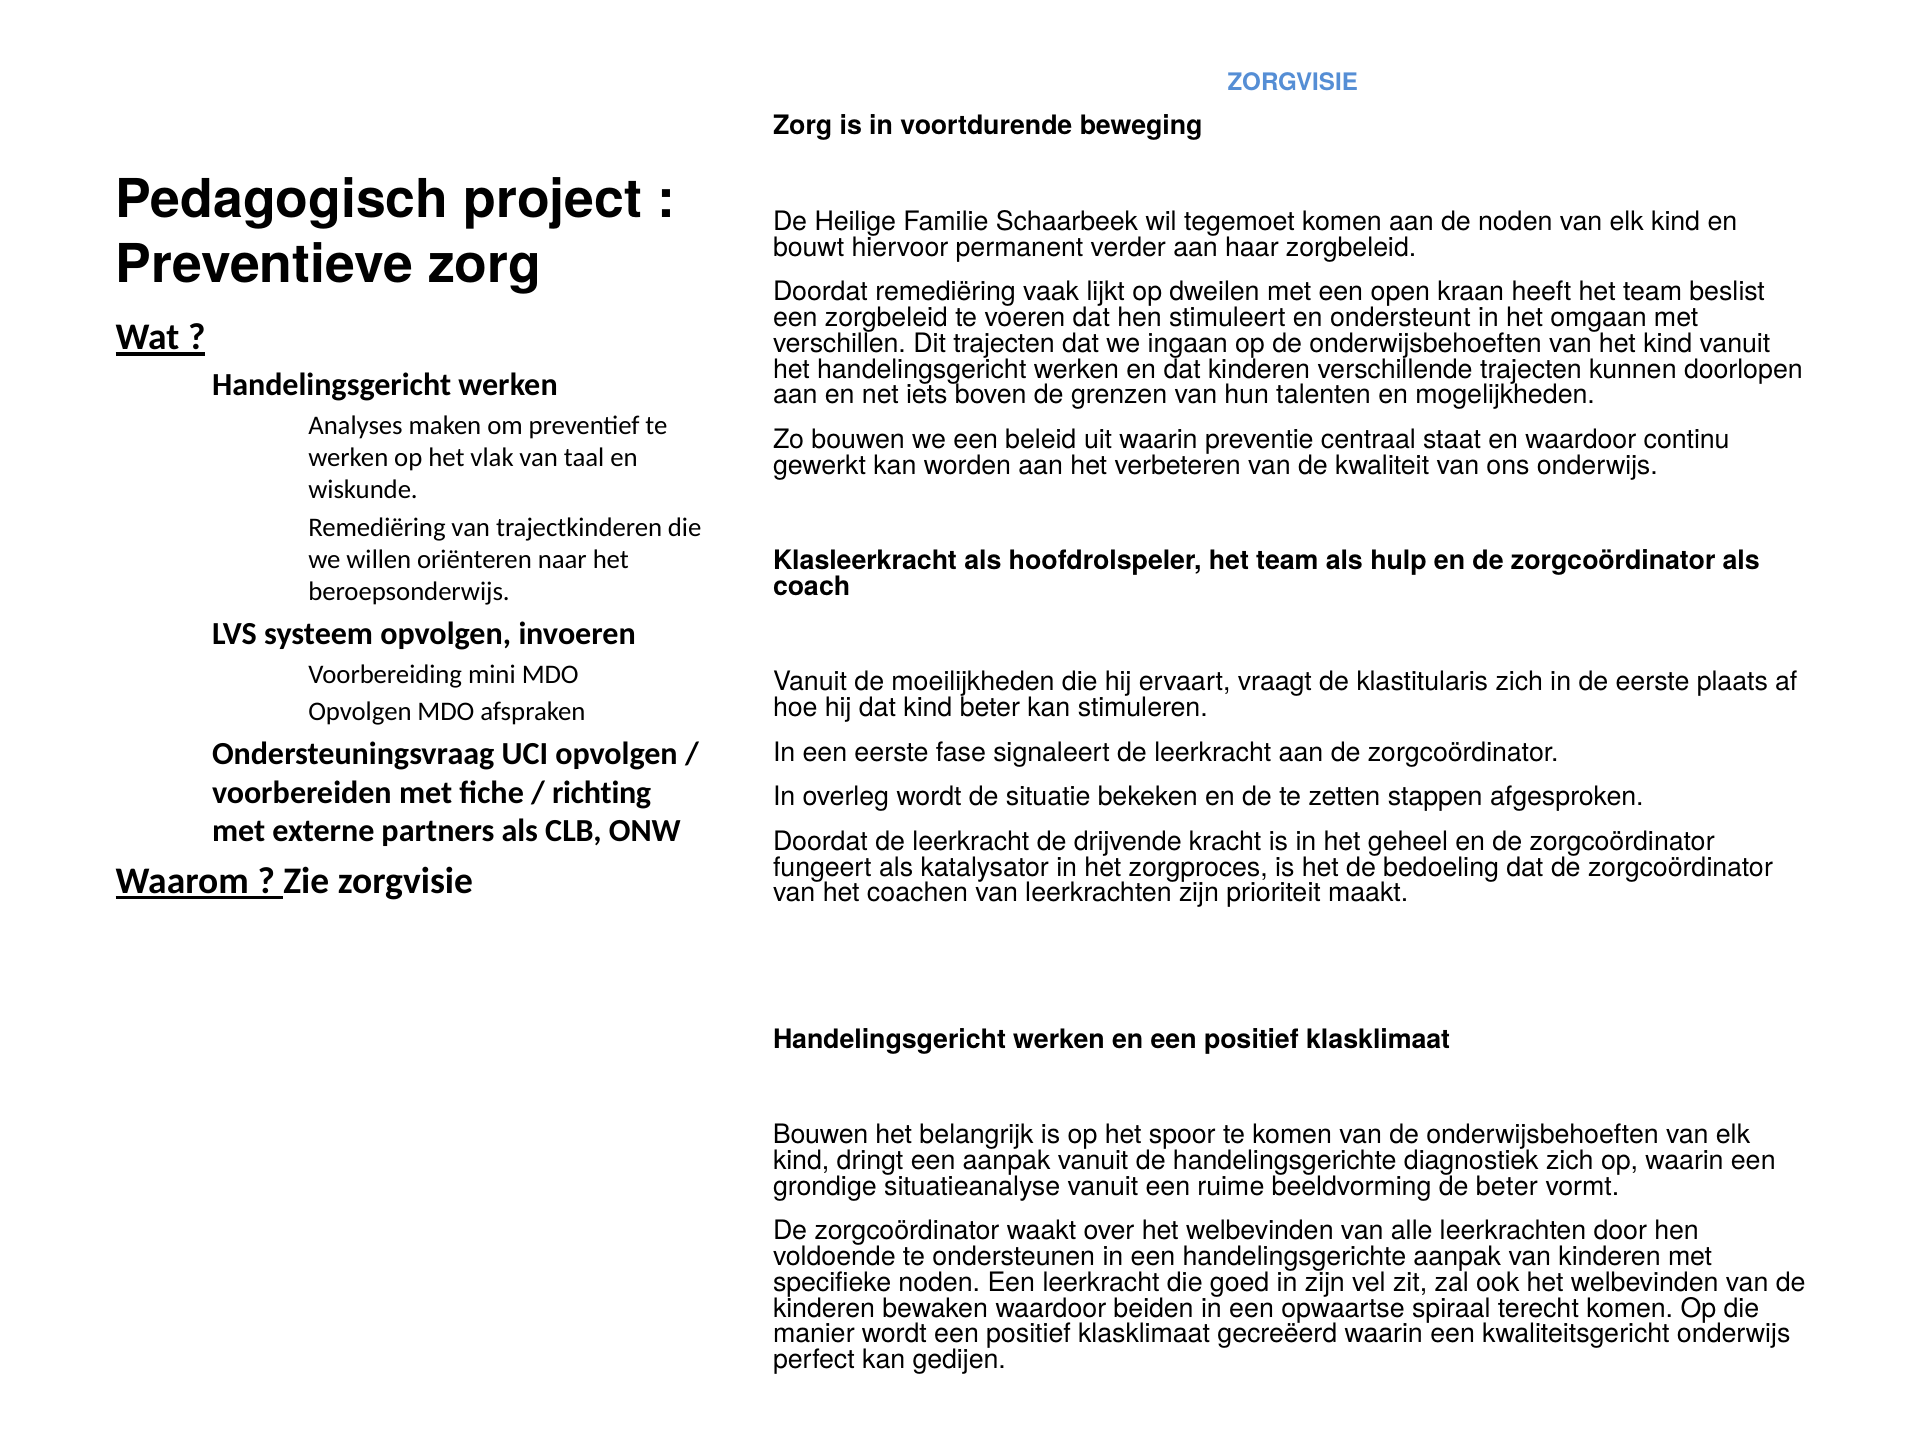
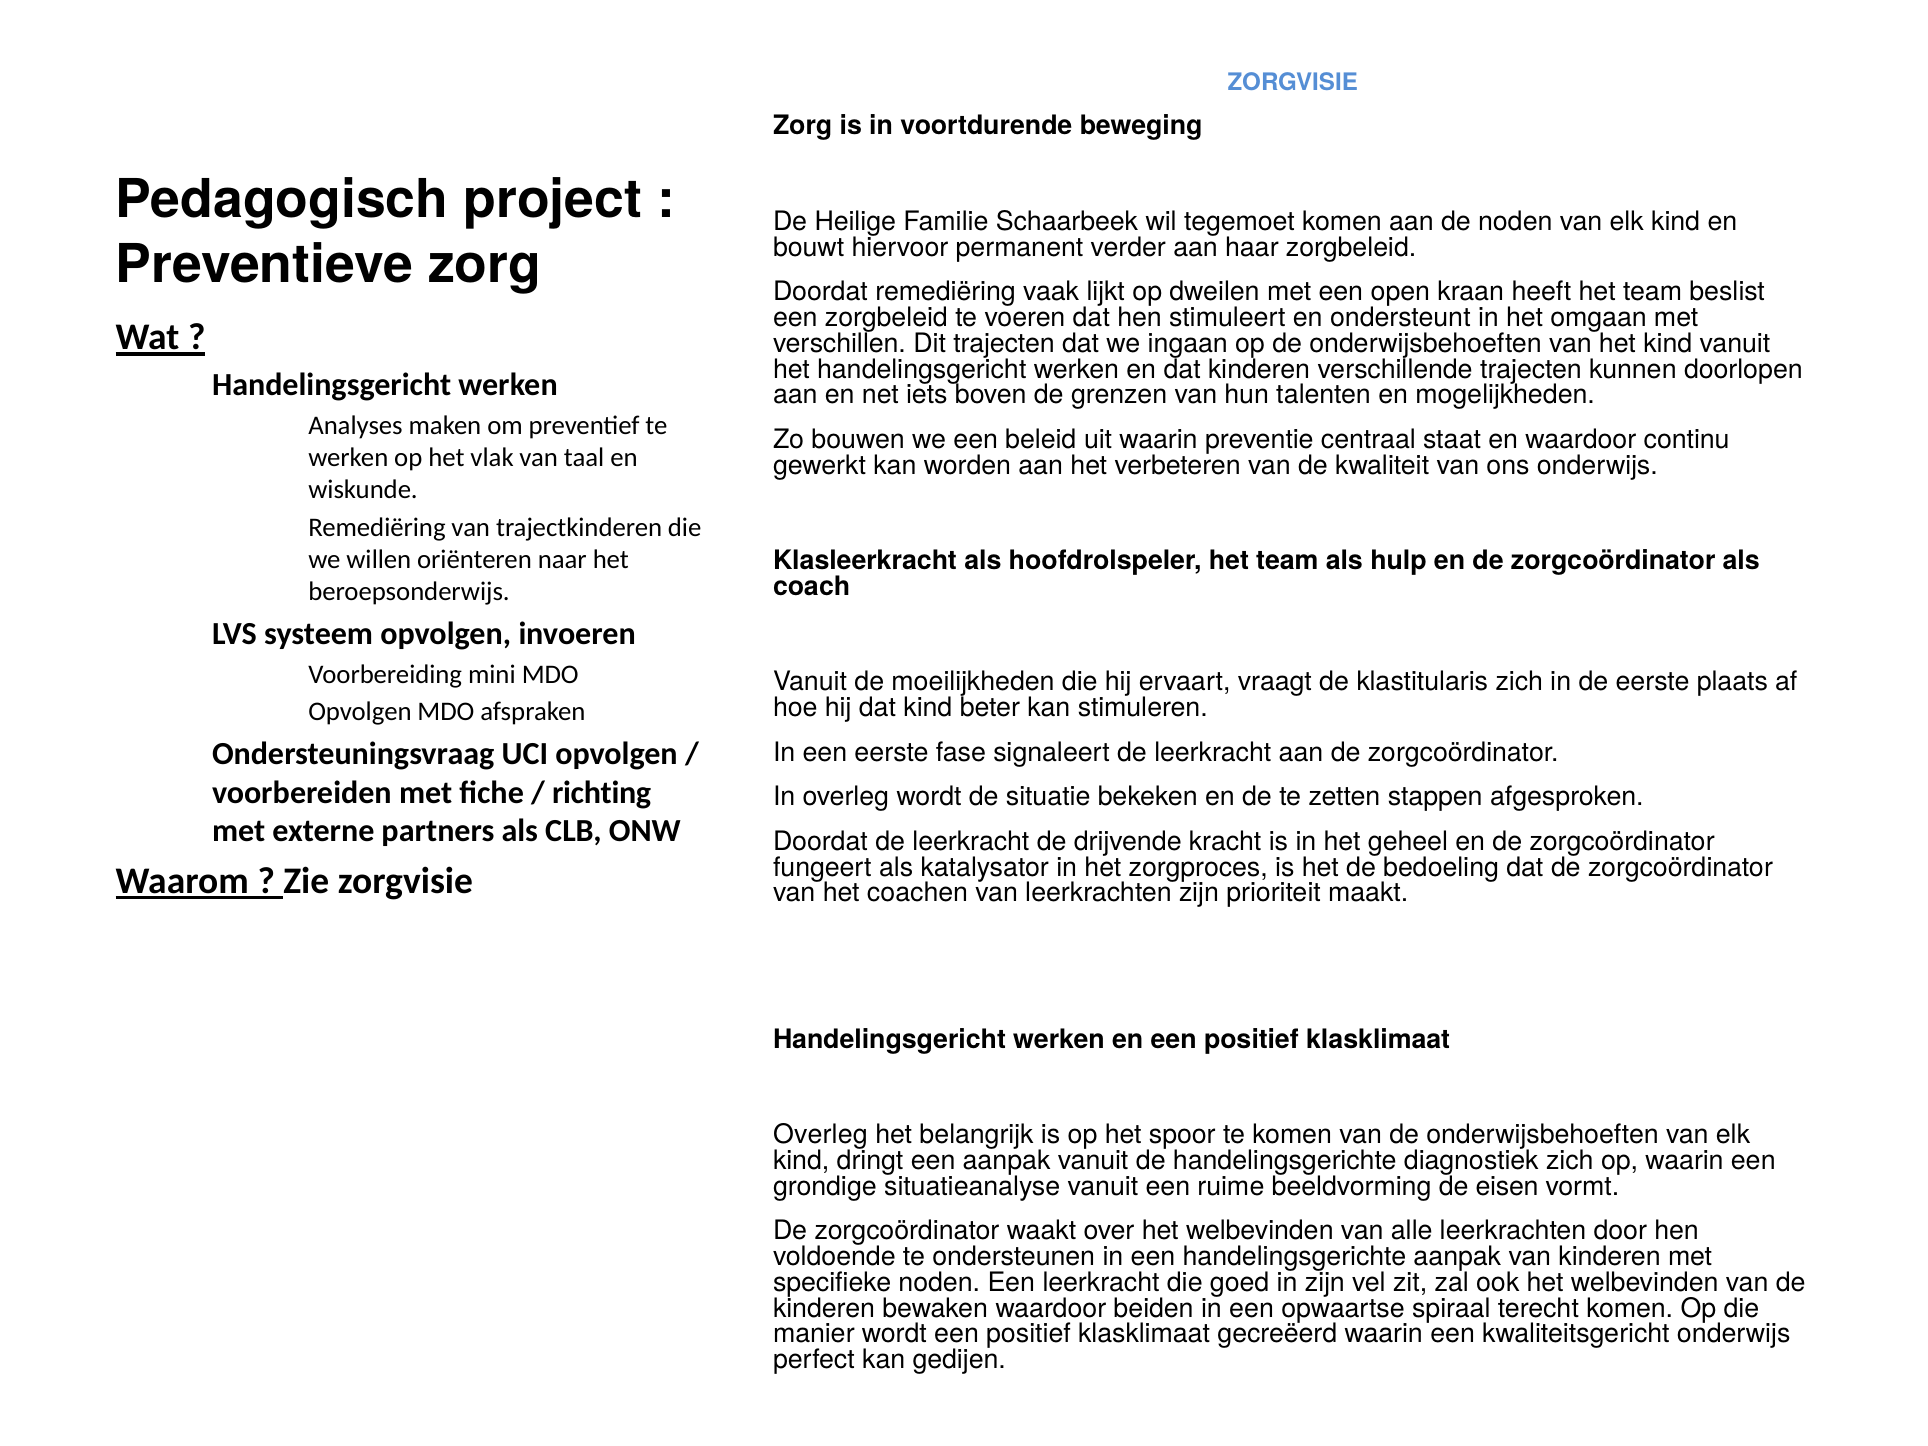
Bouwen at (821, 1135): Bouwen -> Overleg
de beter: beter -> eisen
